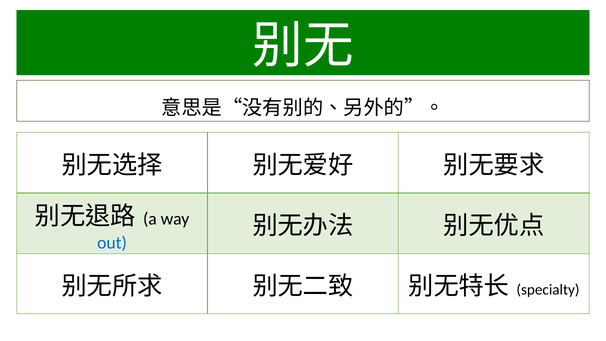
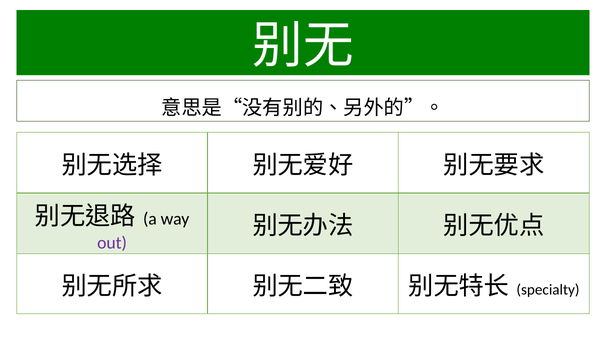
out colour: blue -> purple
